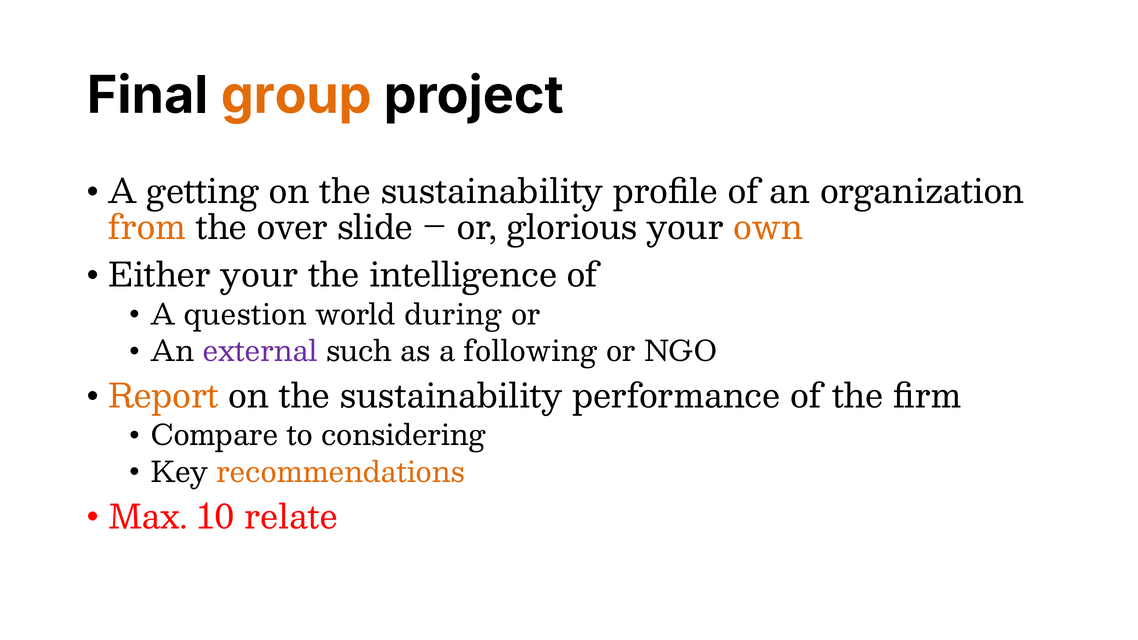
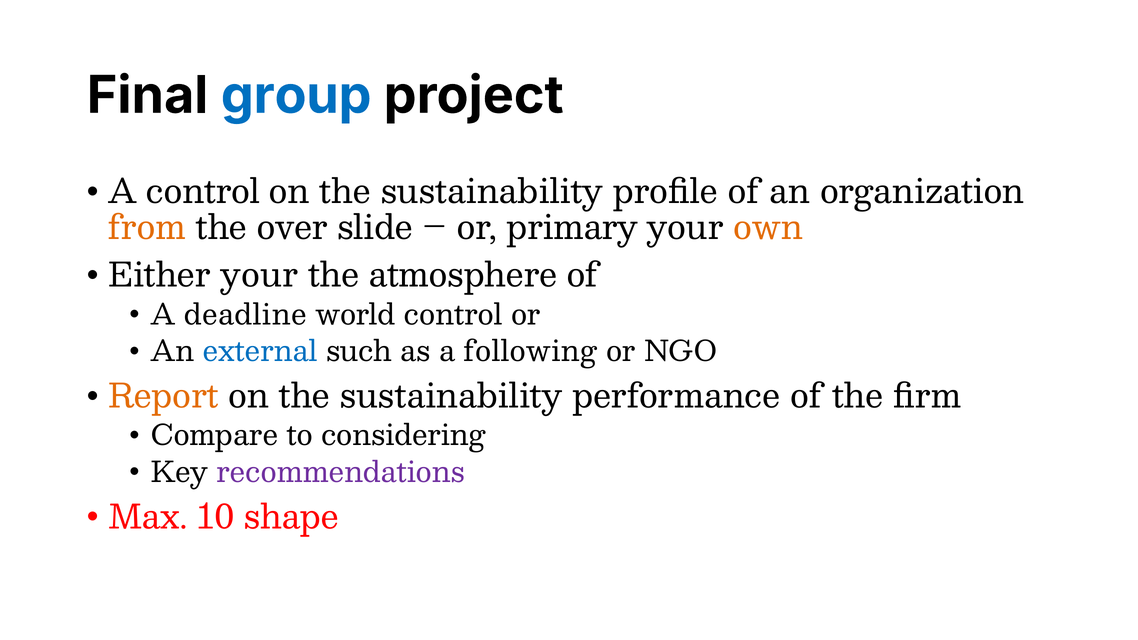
group colour: orange -> blue
A getting: getting -> control
glorious: glorious -> primary
intelligence: intelligence -> atmosphere
question: question -> deadline
world during: during -> control
external colour: purple -> blue
recommendations colour: orange -> purple
relate: relate -> shape
